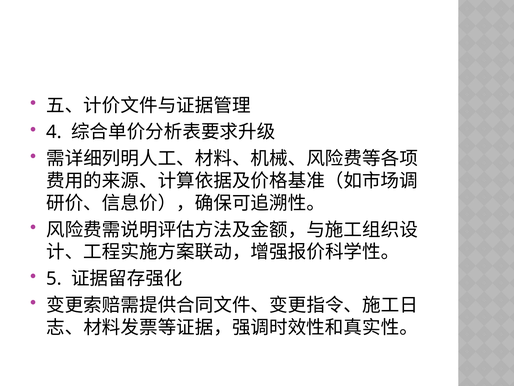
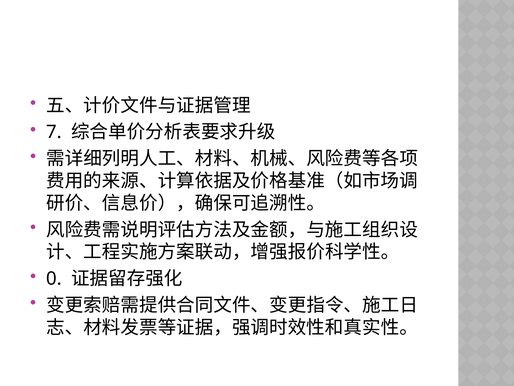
4: 4 -> 7
5: 5 -> 0
